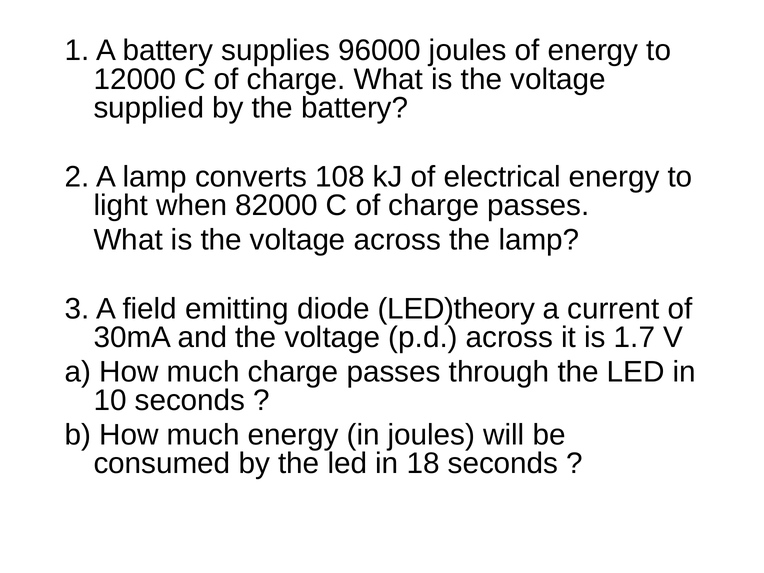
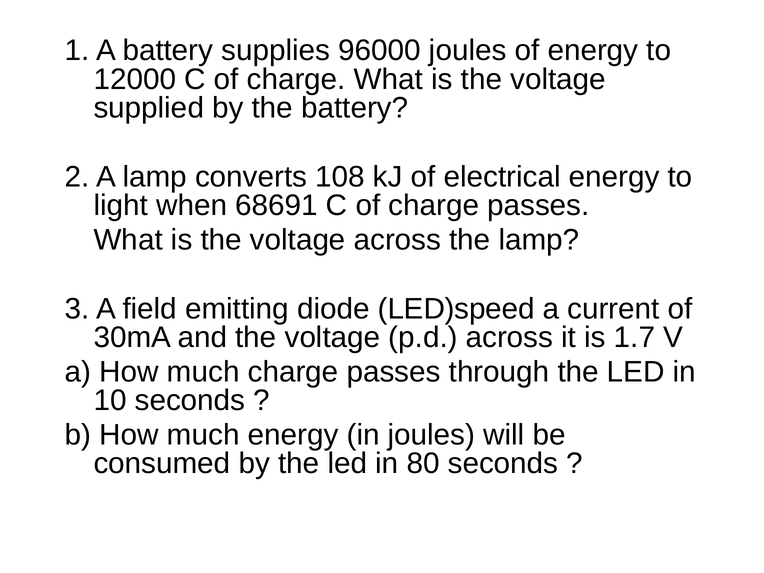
82000: 82000 -> 68691
LED)theory: LED)theory -> LED)speed
18: 18 -> 80
